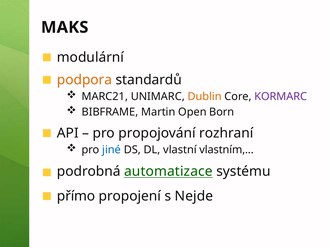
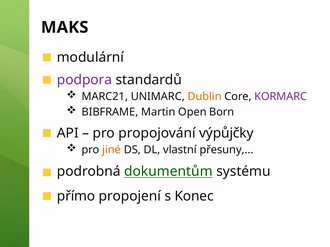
podpora colour: orange -> purple
rozhraní: rozhraní -> výpůjčky
jiné colour: blue -> orange
vlastním: vlastním -> přesuny
automatizace: automatizace -> dokumentům
Nejde: Nejde -> Konec
